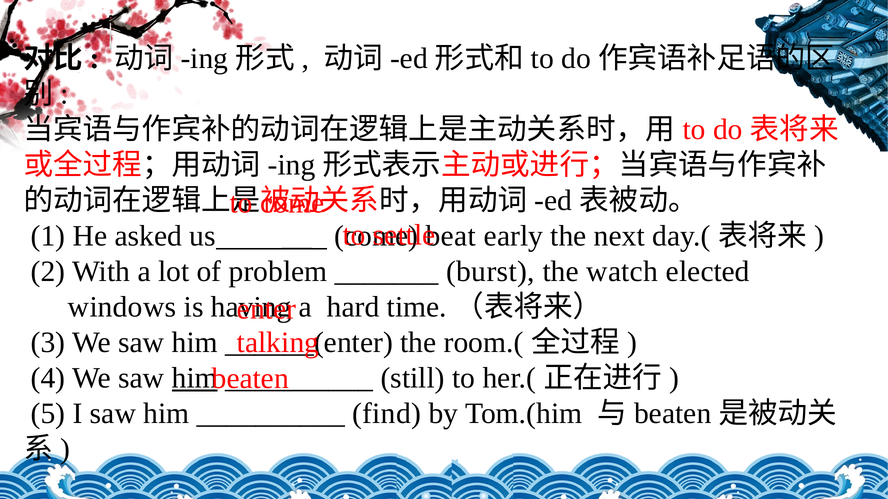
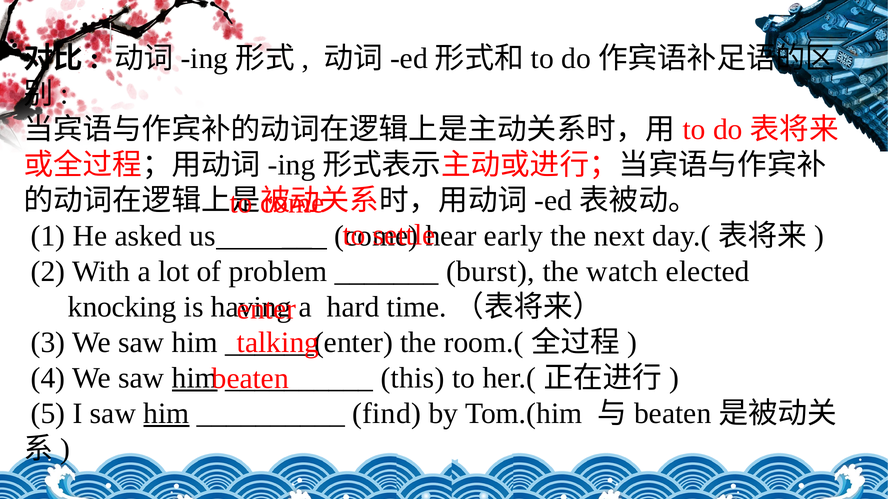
beat: beat -> hear
windows: windows -> knocking
still: still -> this
him at (166, 414) underline: none -> present
